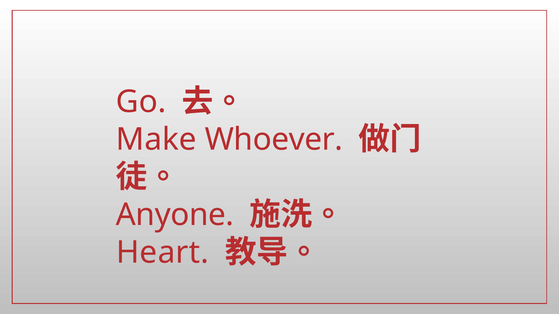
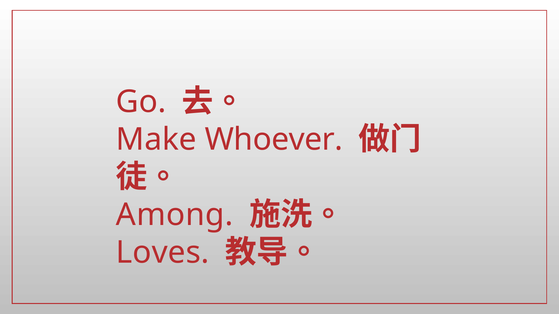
Anyone: Anyone -> Among
Heart: Heart -> Loves
